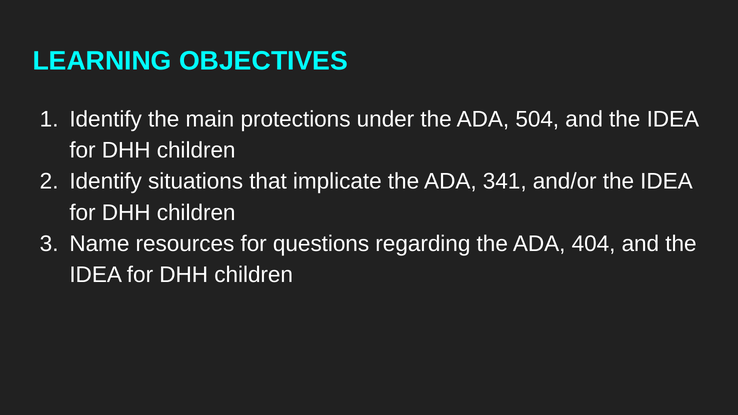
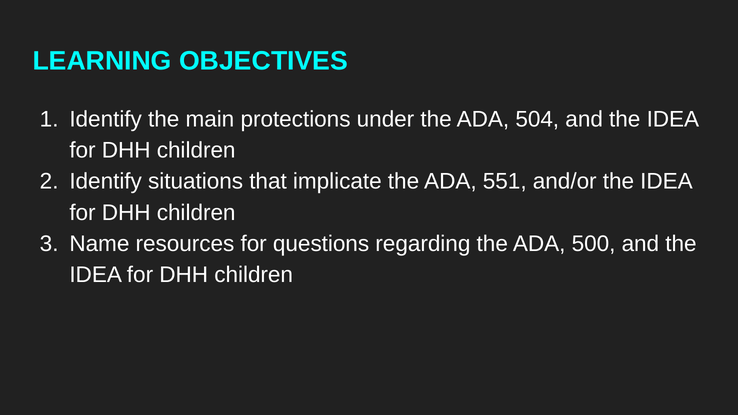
341: 341 -> 551
404: 404 -> 500
